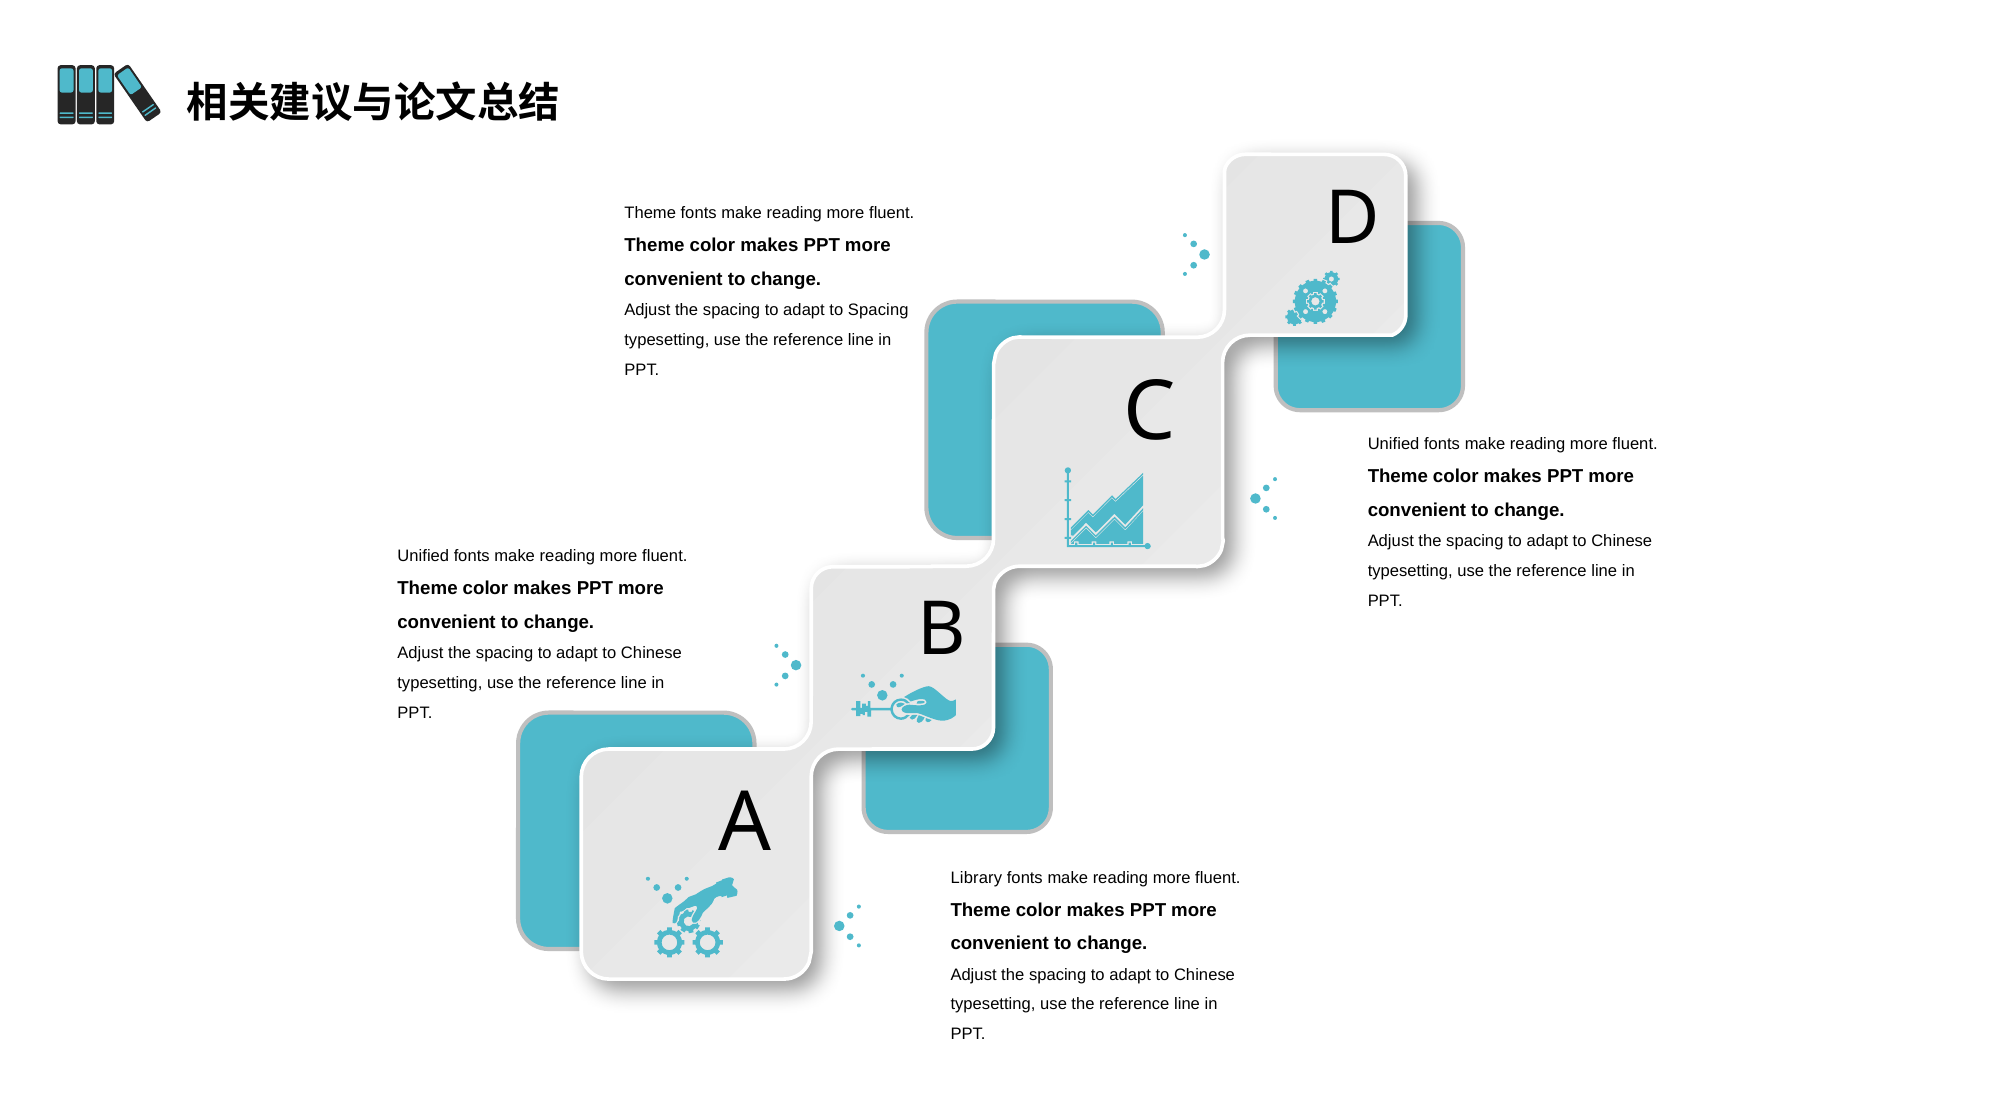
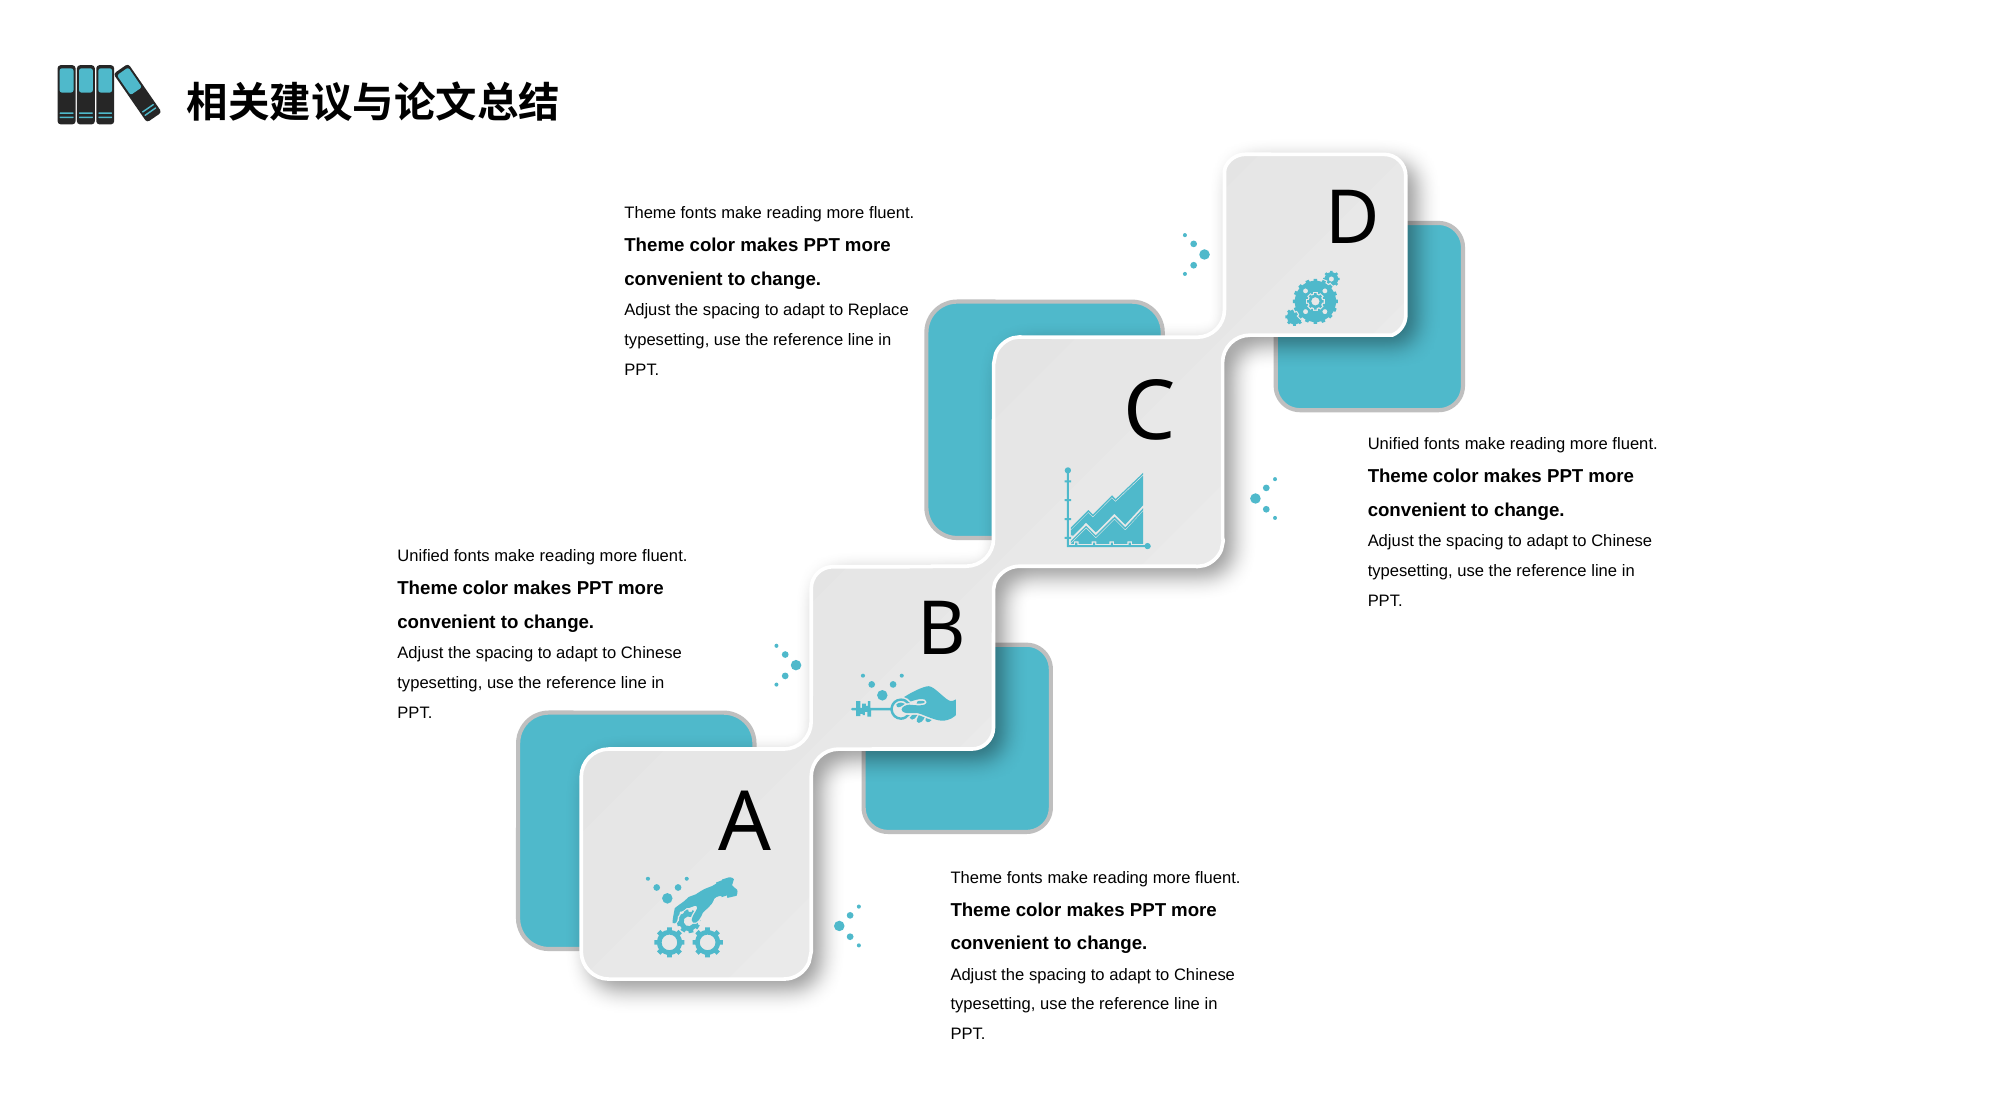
to Spacing: Spacing -> Replace
Library at (976, 877): Library -> Theme
